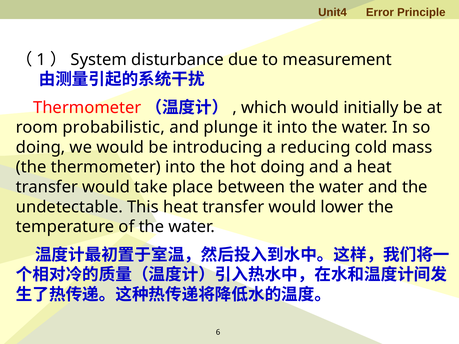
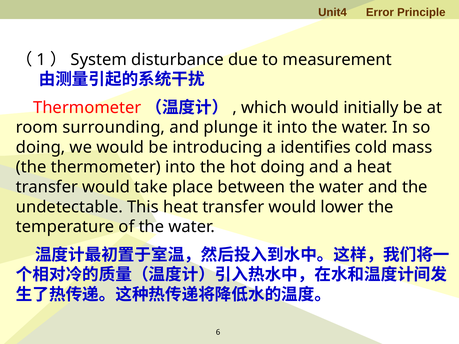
probabilistic: probabilistic -> surrounding
reducing: reducing -> identifies
